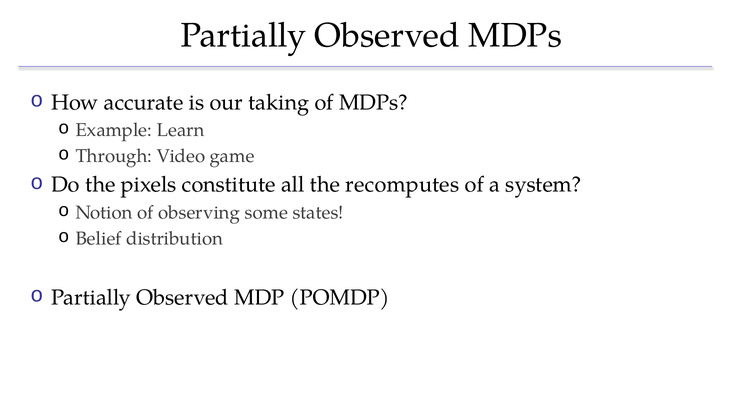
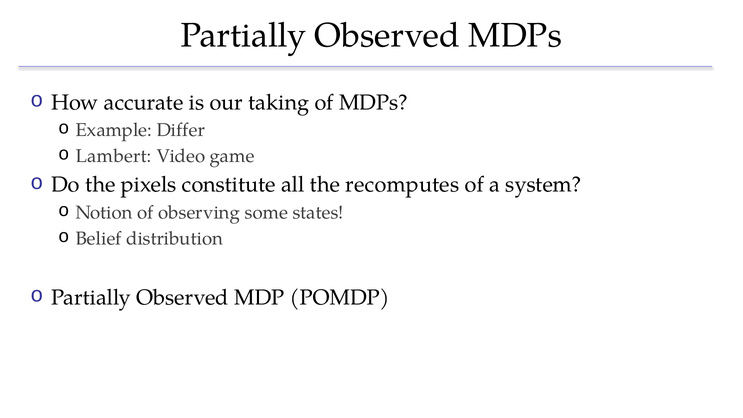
Learn: Learn -> Differ
Through: Through -> Lambert
